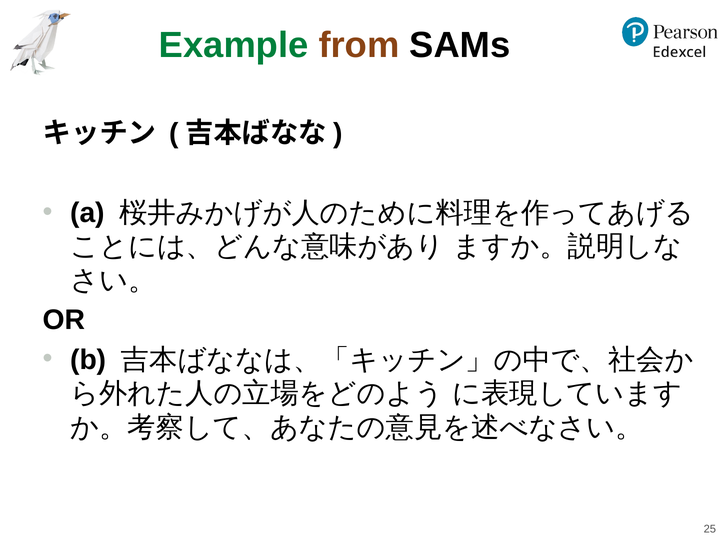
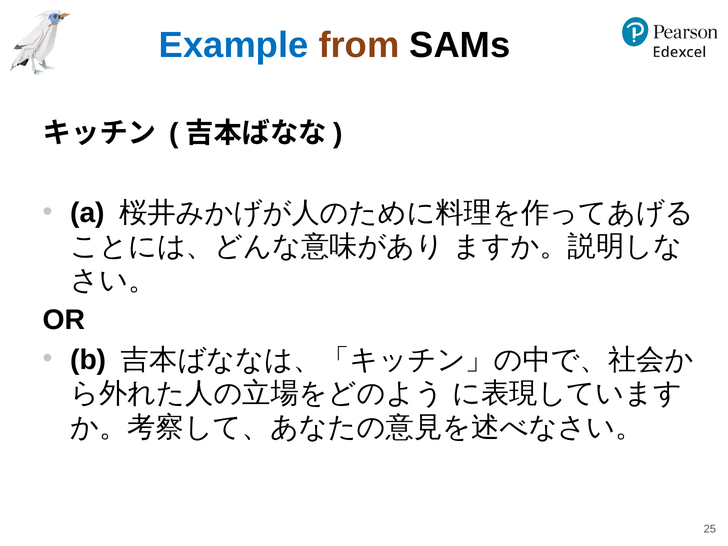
Example colour: green -> blue
